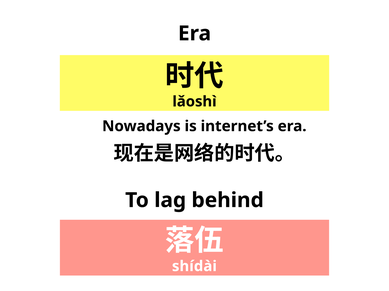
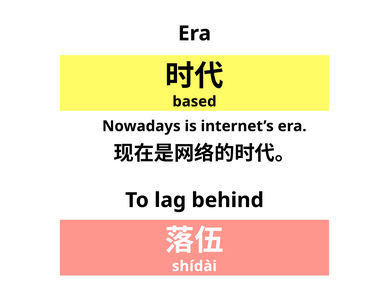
lǎoshì: lǎoshì -> based
